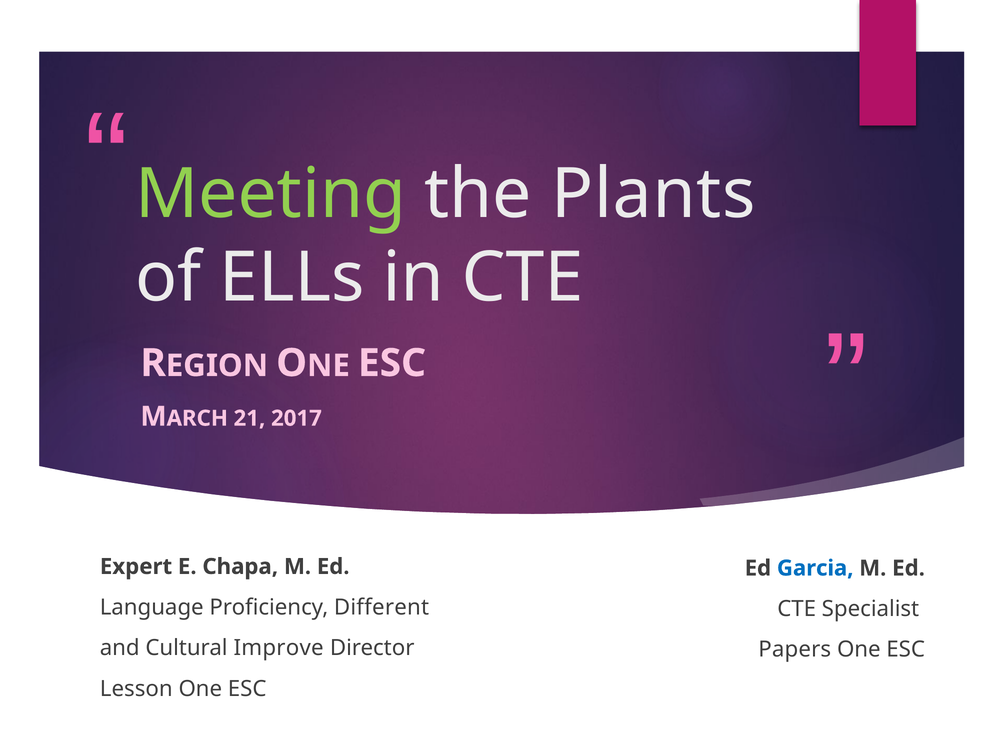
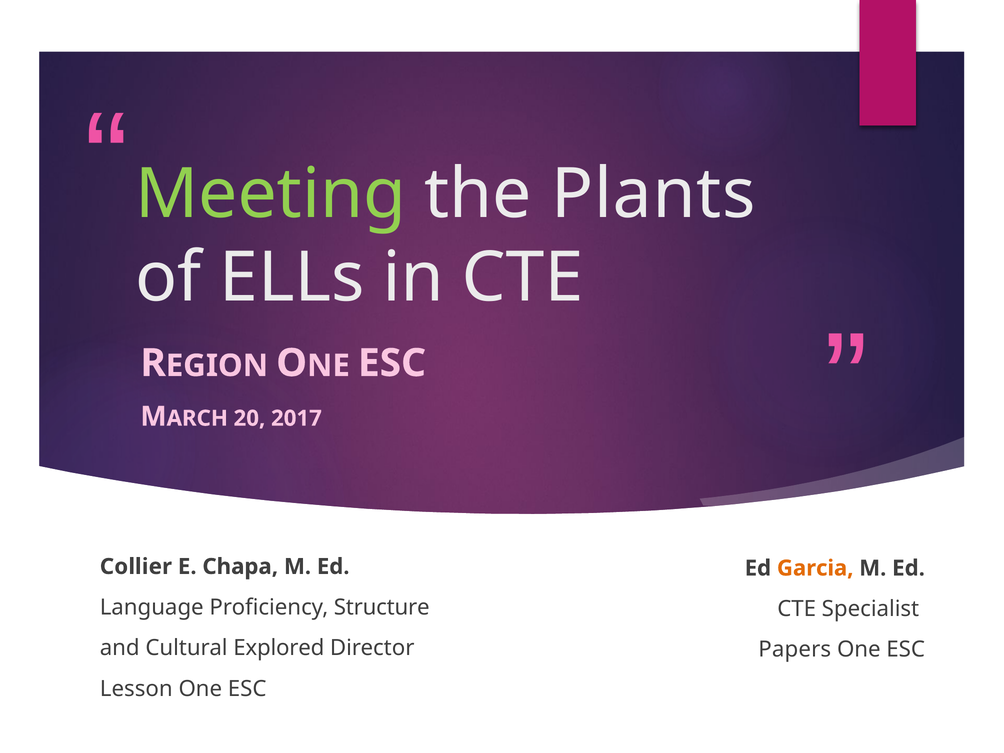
21: 21 -> 20
Expert: Expert -> Collier
Garcia colour: blue -> orange
Different: Different -> Structure
Improve: Improve -> Explored
